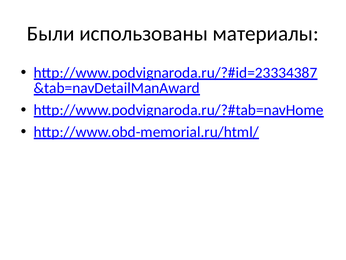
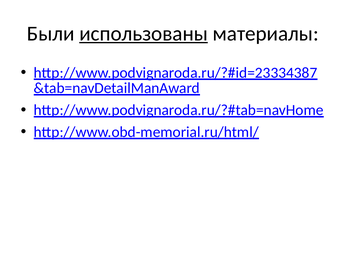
использованы underline: none -> present
